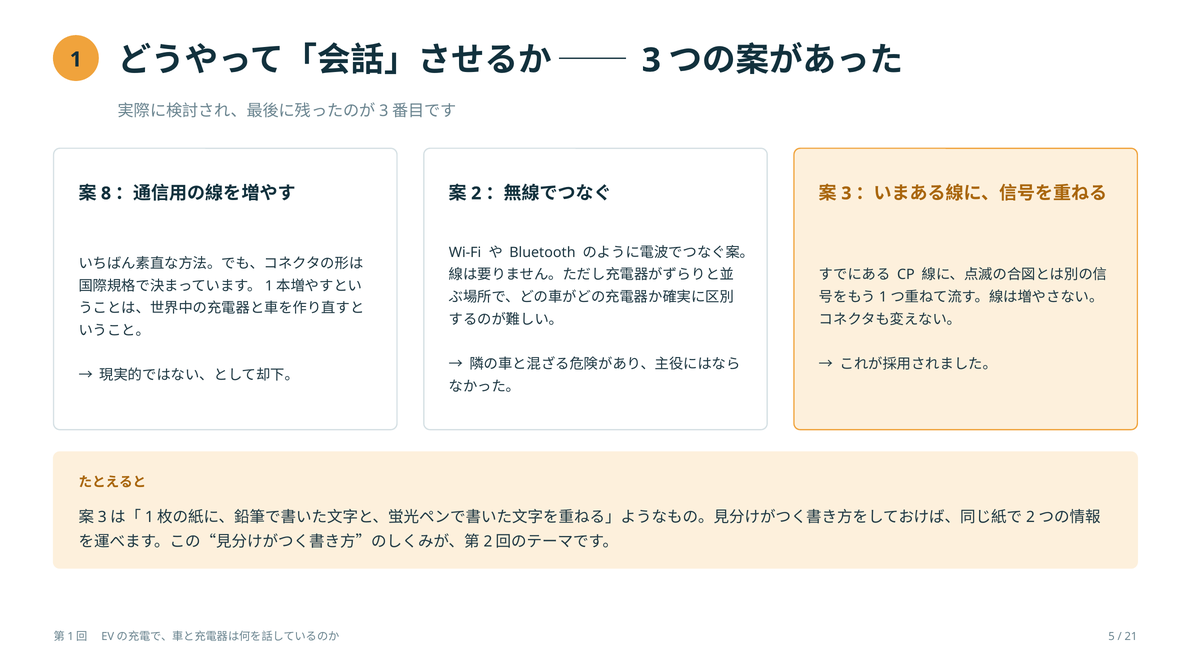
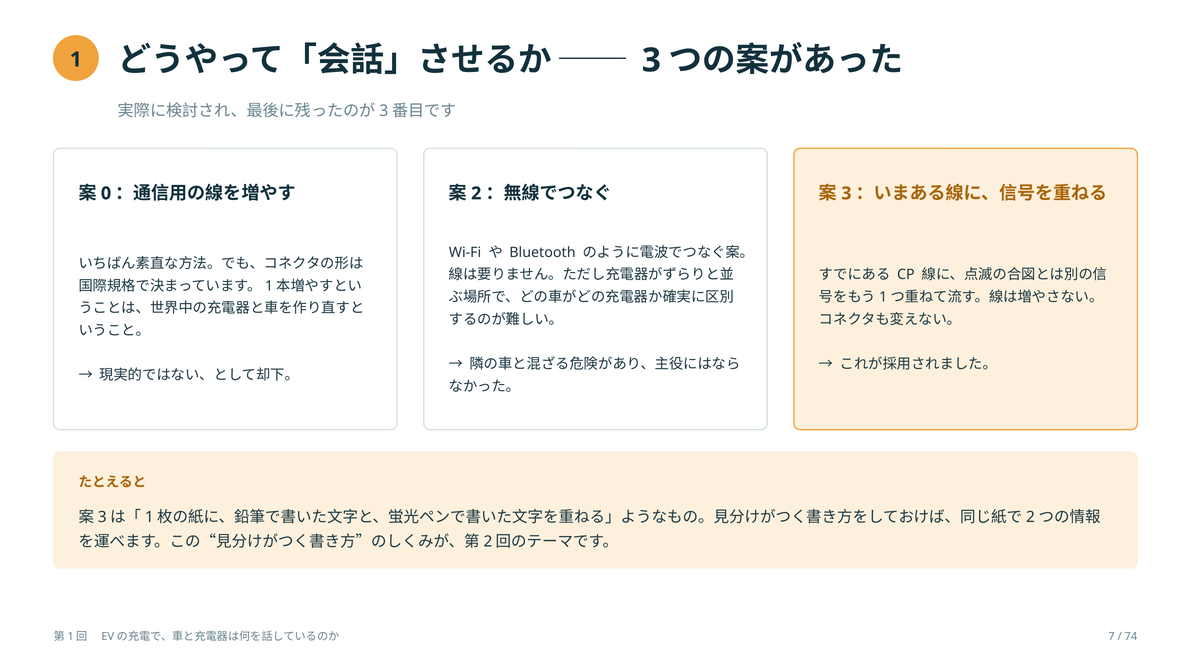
8: 8 -> 0
5: 5 -> 7
21: 21 -> 74
